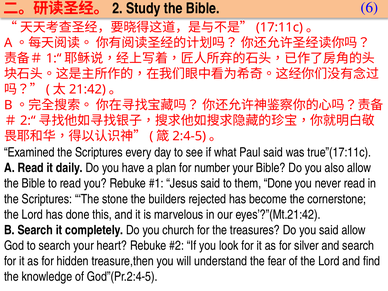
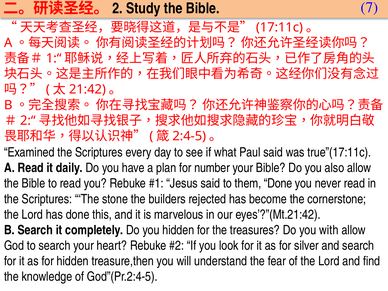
6: 6 -> 7
you church: church -> hidden
you said: said -> with
